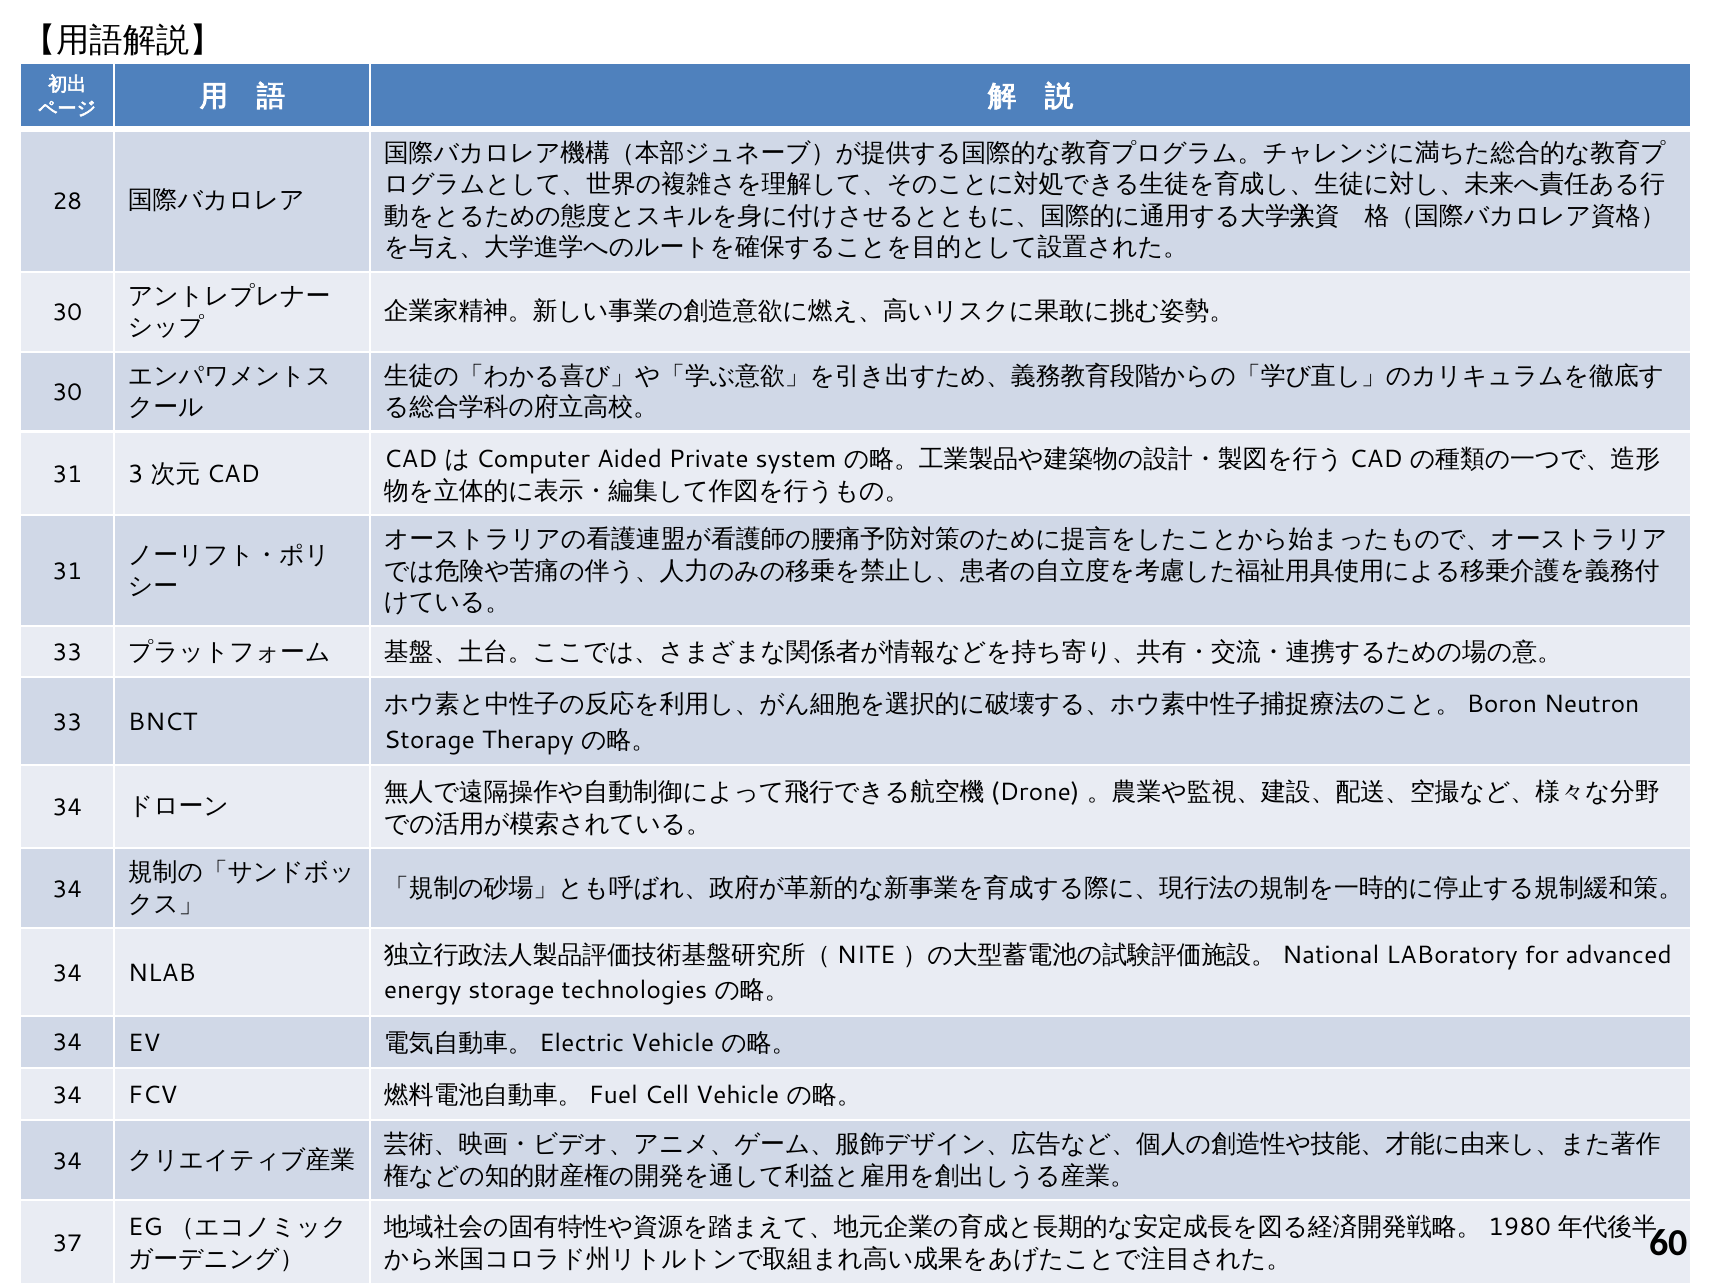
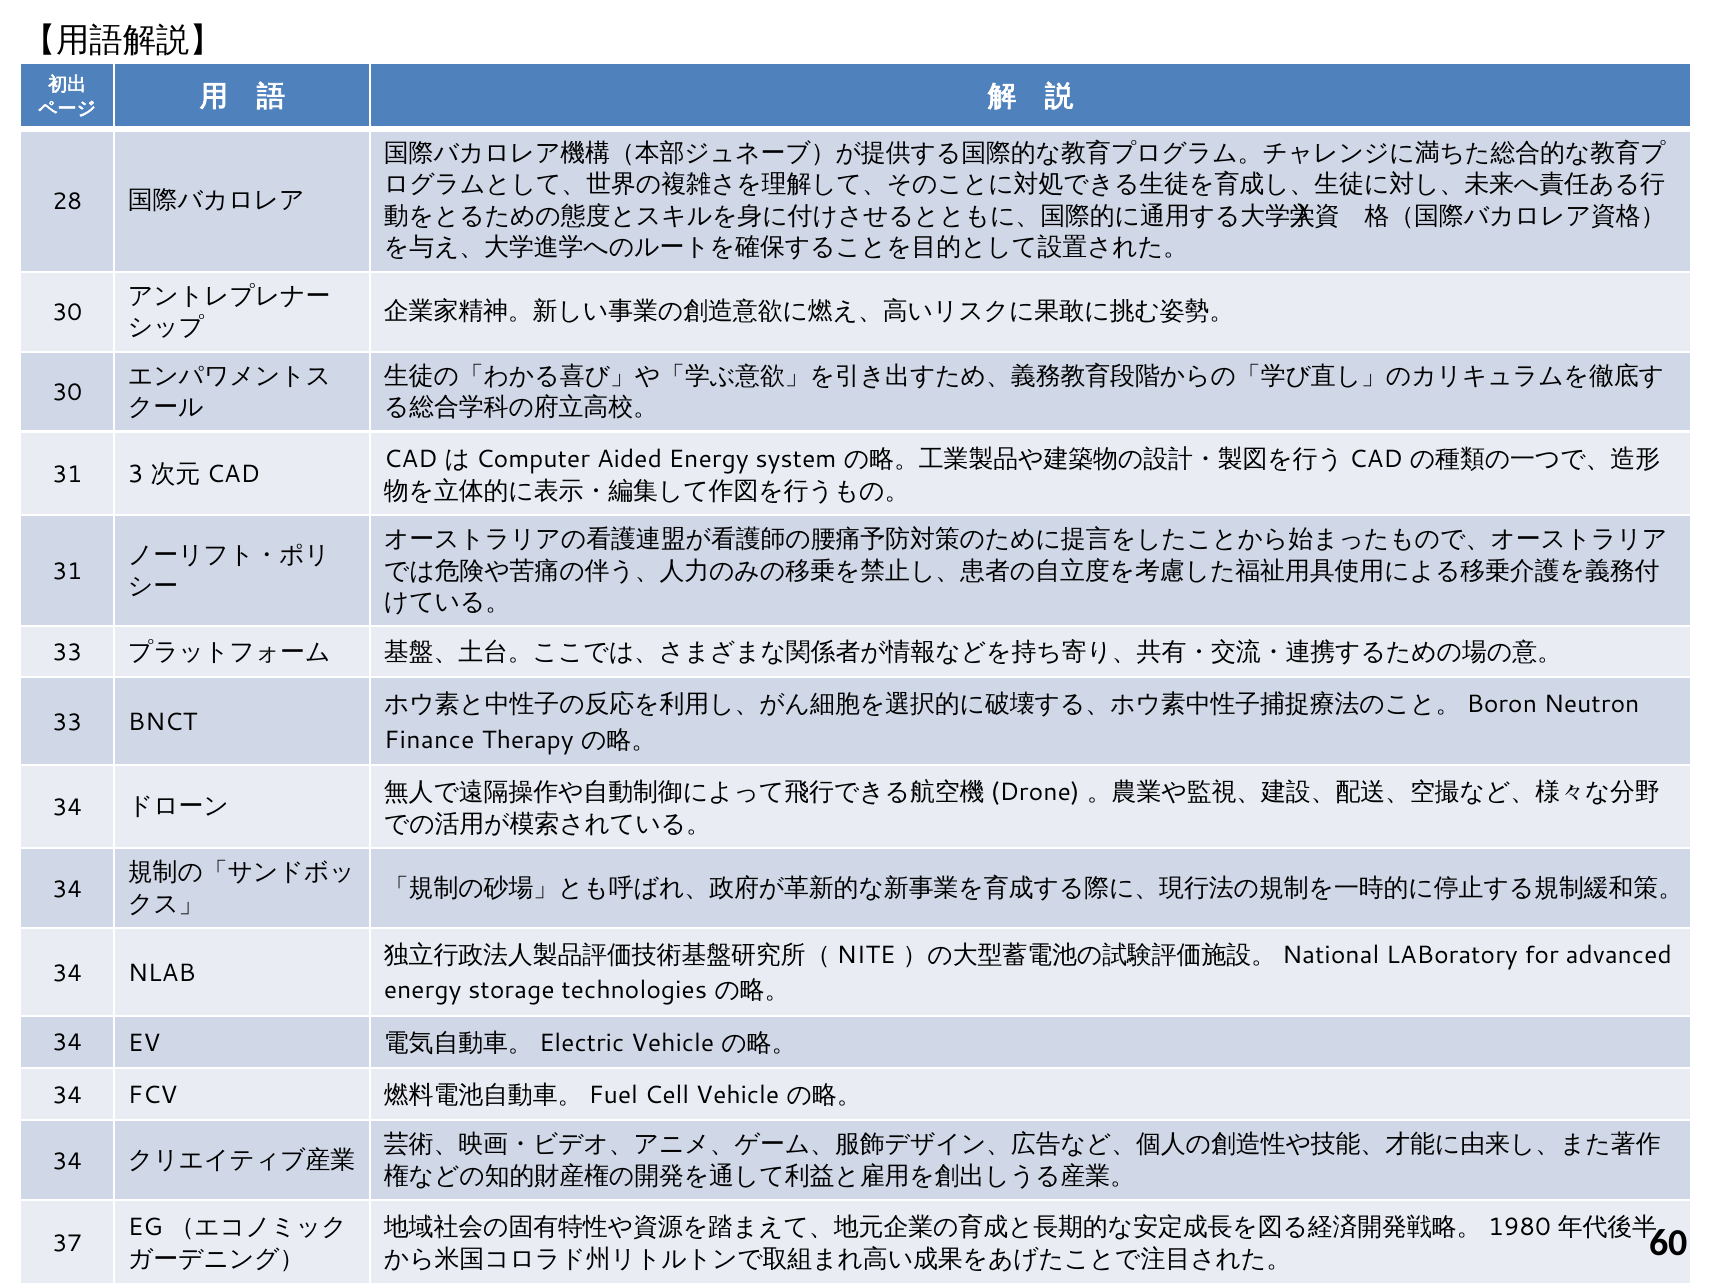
Aided Private: Private -> Energy
Storage at (429, 740): Storage -> Finance
